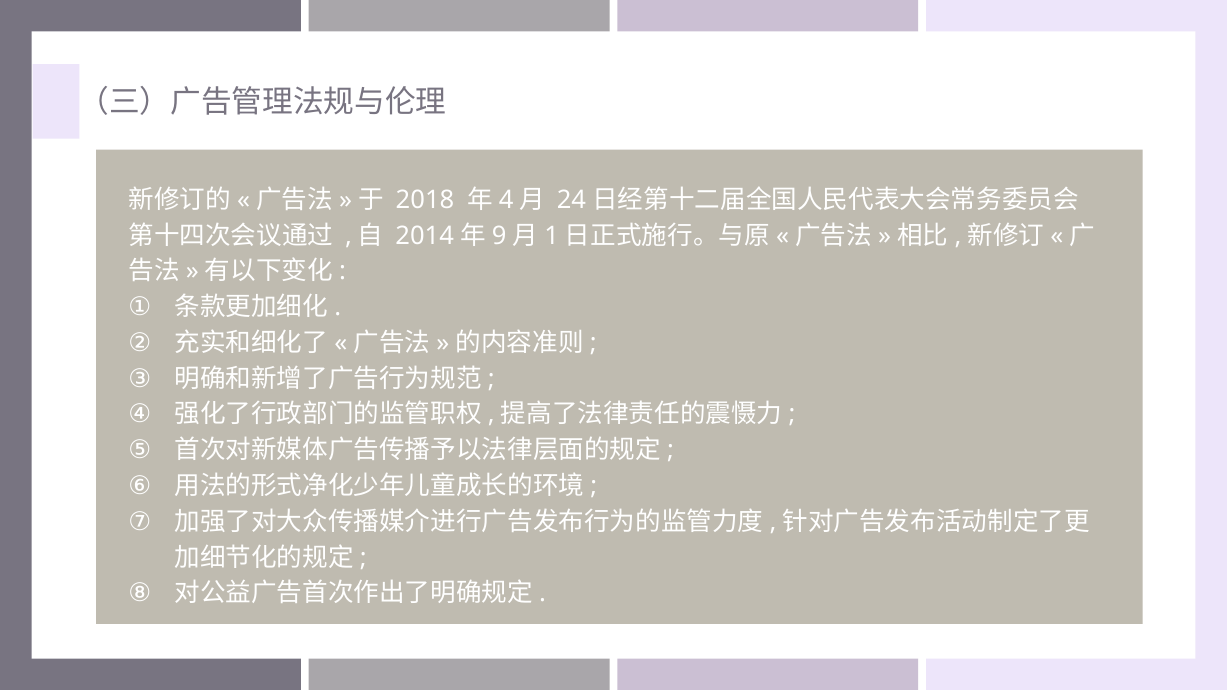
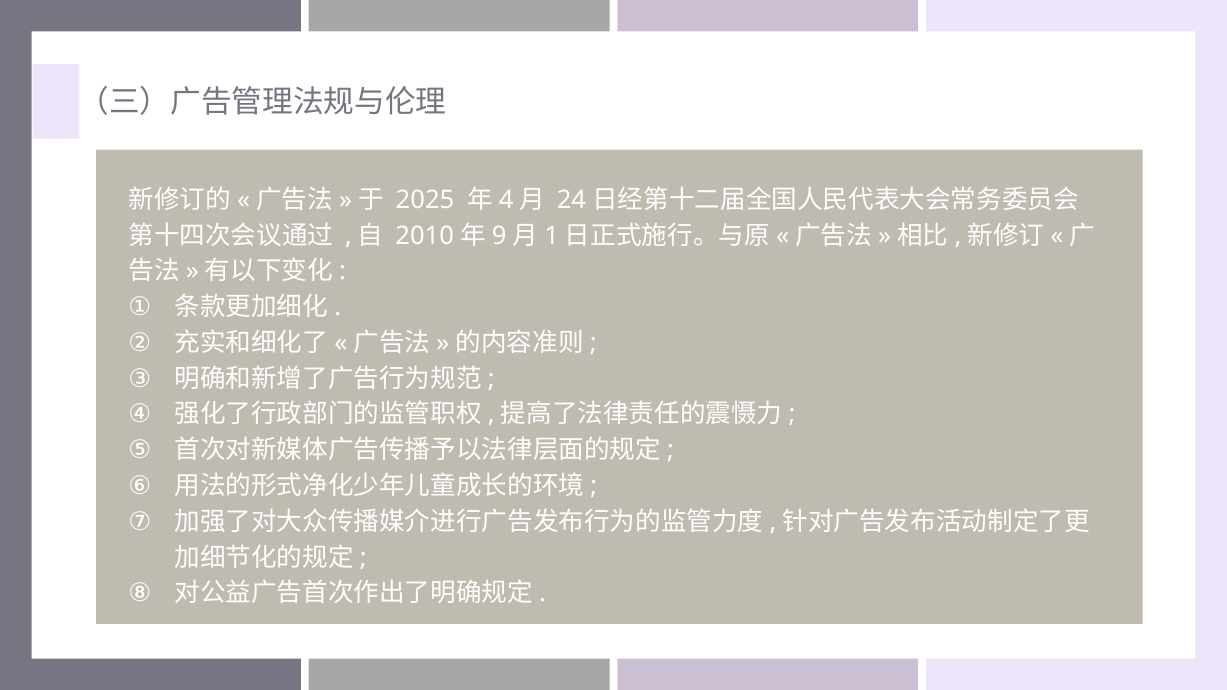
2018: 2018 -> 2025
2014: 2014 -> 2010
